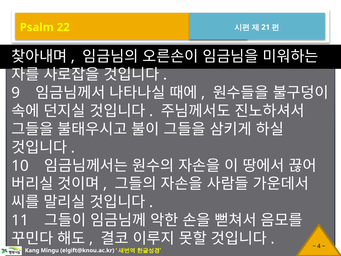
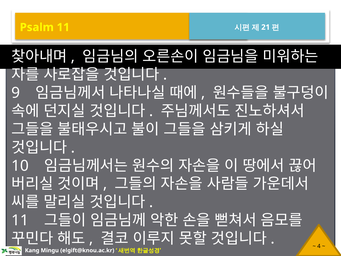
Psalm 22: 22 -> 11
